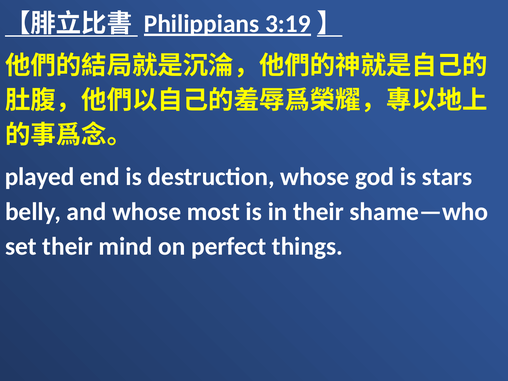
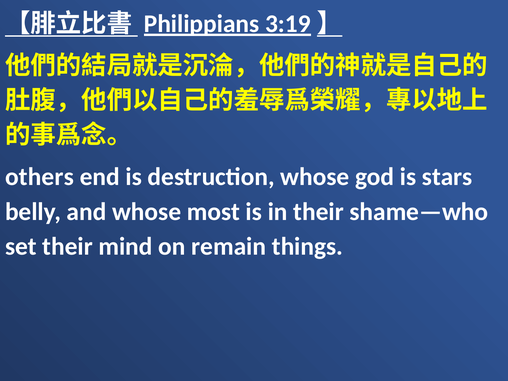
played: played -> others
perfect: perfect -> remain
